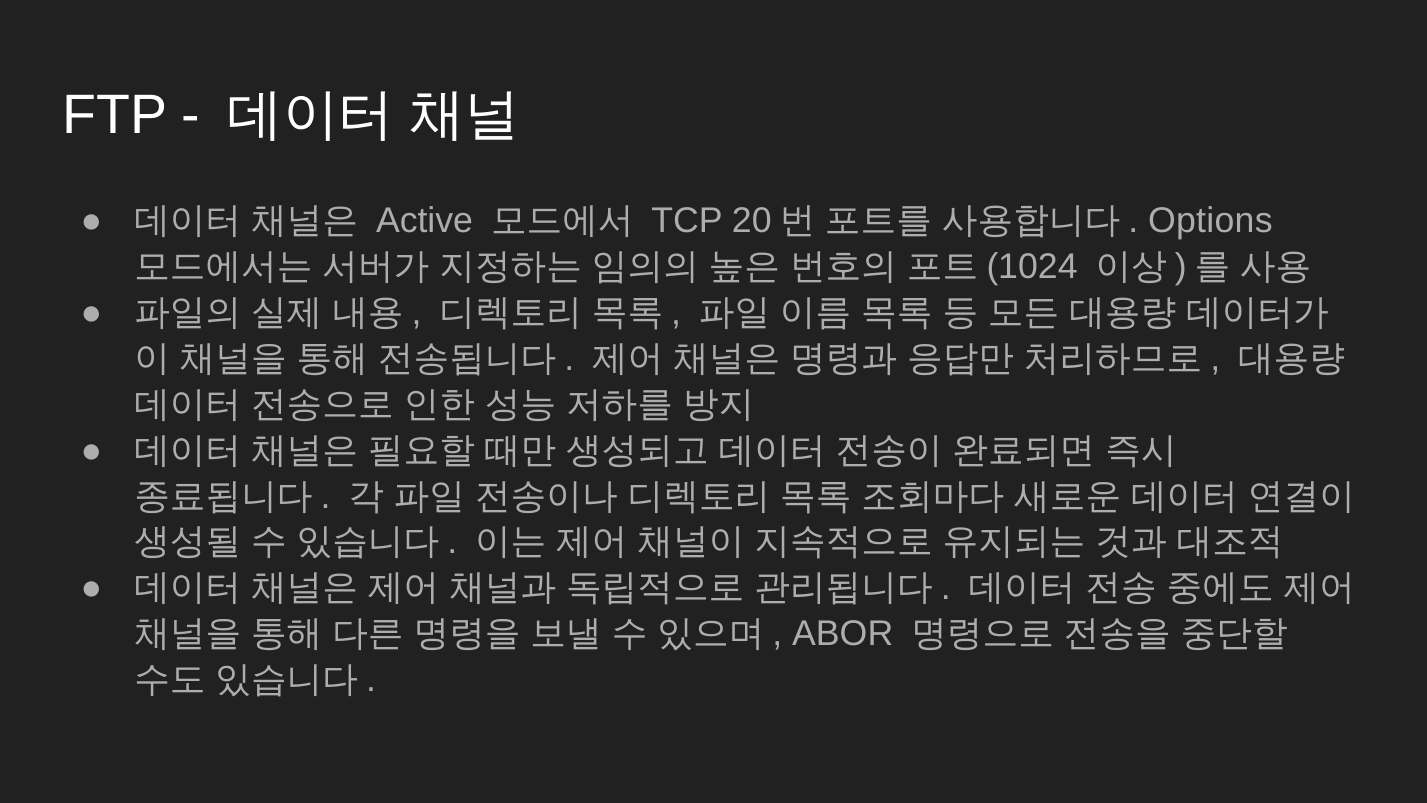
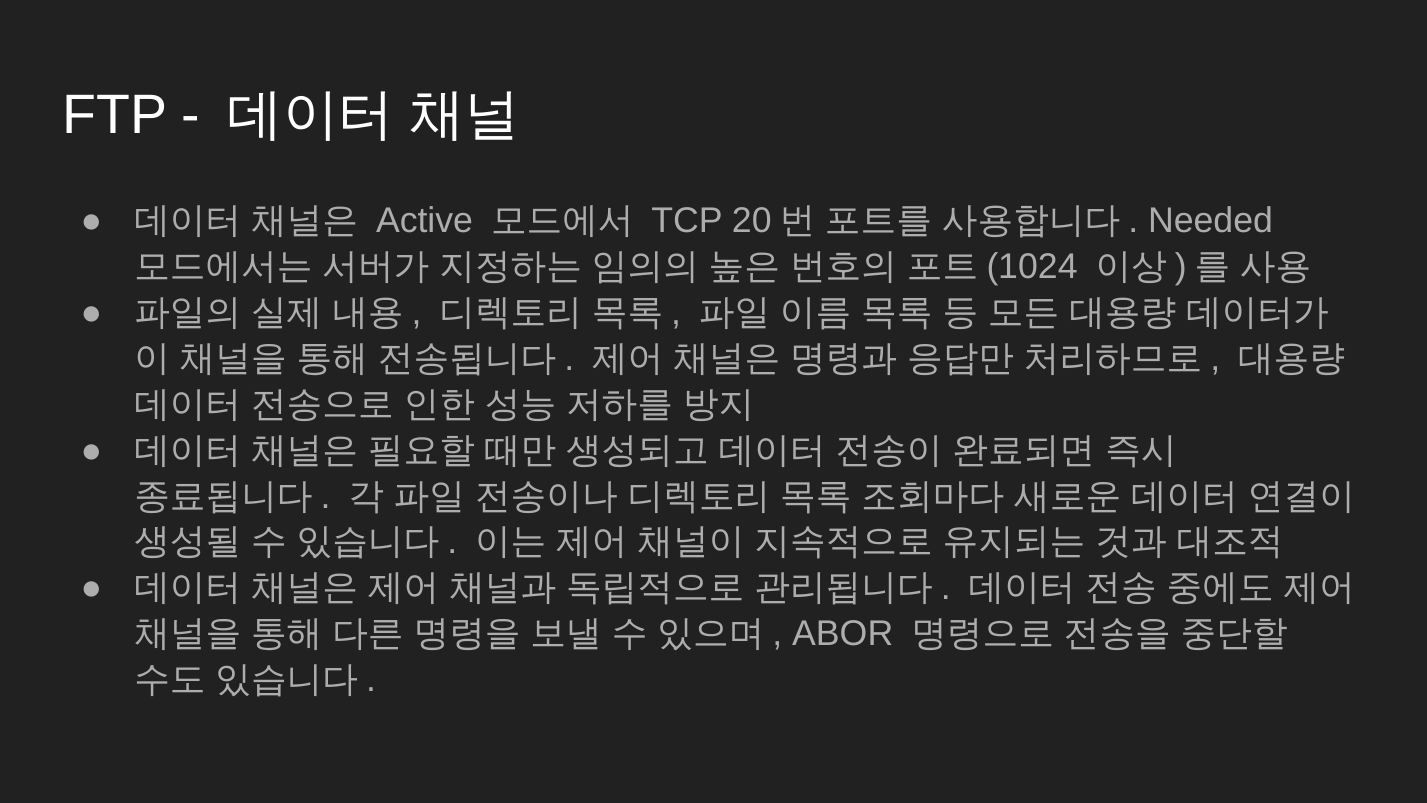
Options: Options -> Needed
